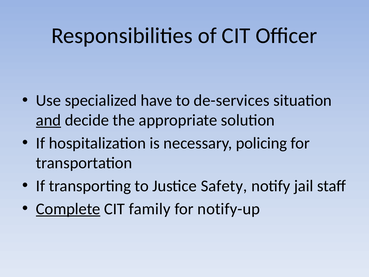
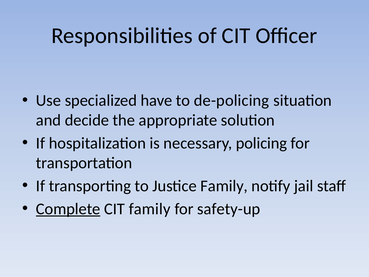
de-services: de-services -> de-policing
and underline: present -> none
Justice Safety: Safety -> Family
notify-up: notify-up -> safety-up
